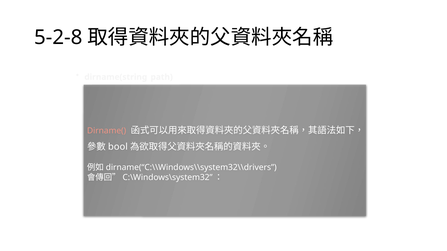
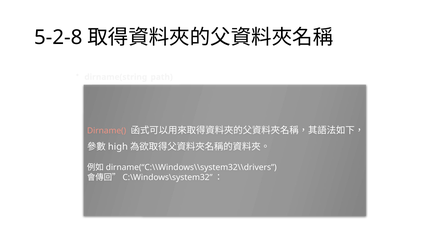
bool: bool -> high
